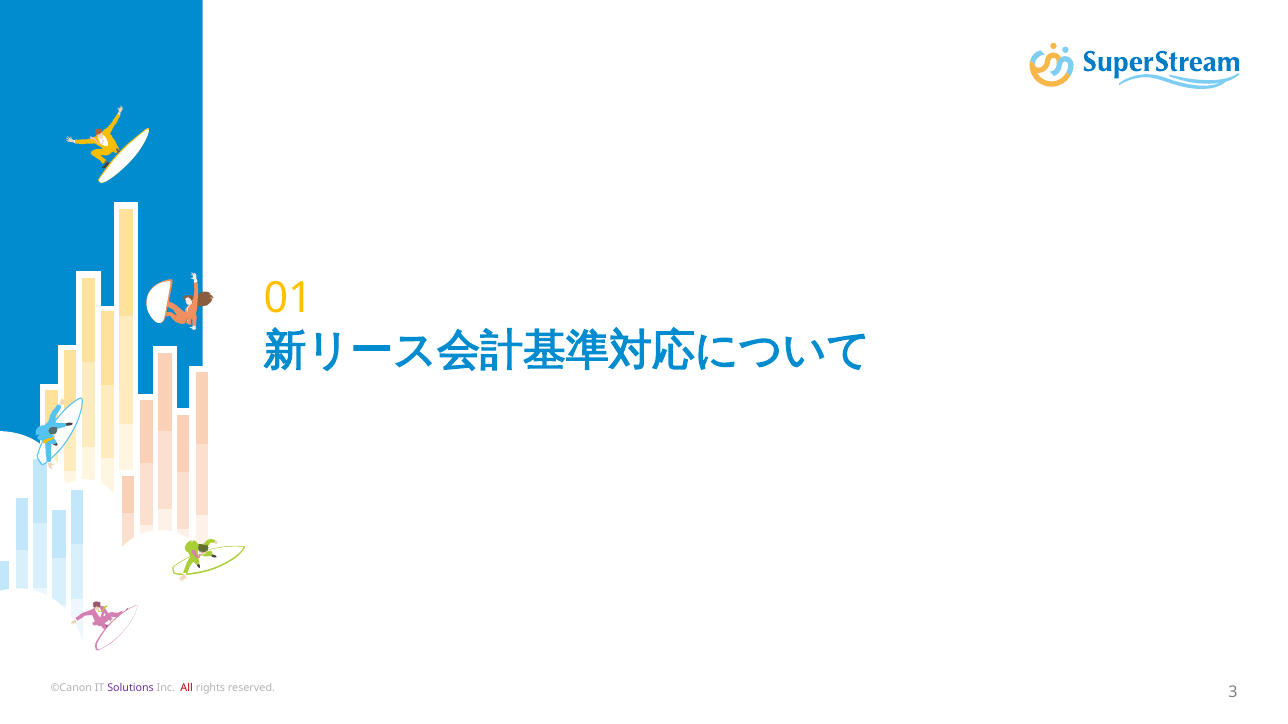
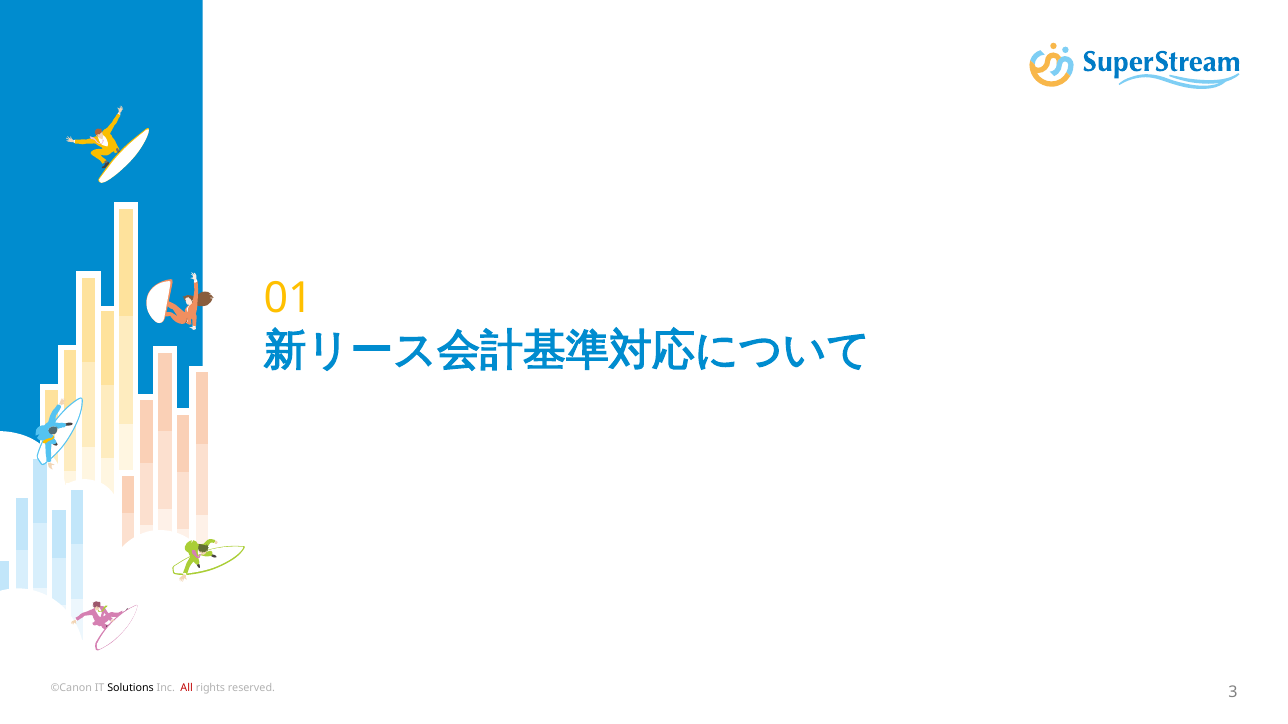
Solutions colour: purple -> black
